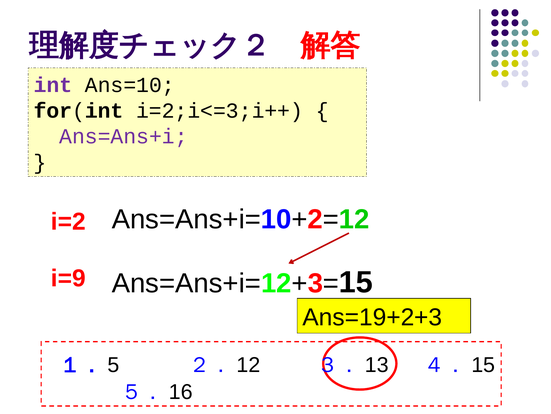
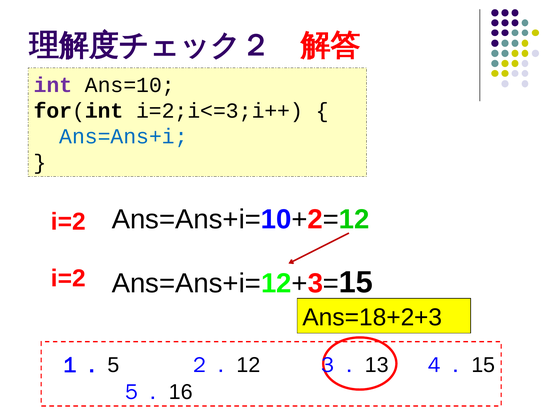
Ans=Ans+i colour: purple -> blue
i=9 at (68, 278): i=9 -> i=2
Ans=19+2+3: Ans=19+2+3 -> Ans=18+2+3
